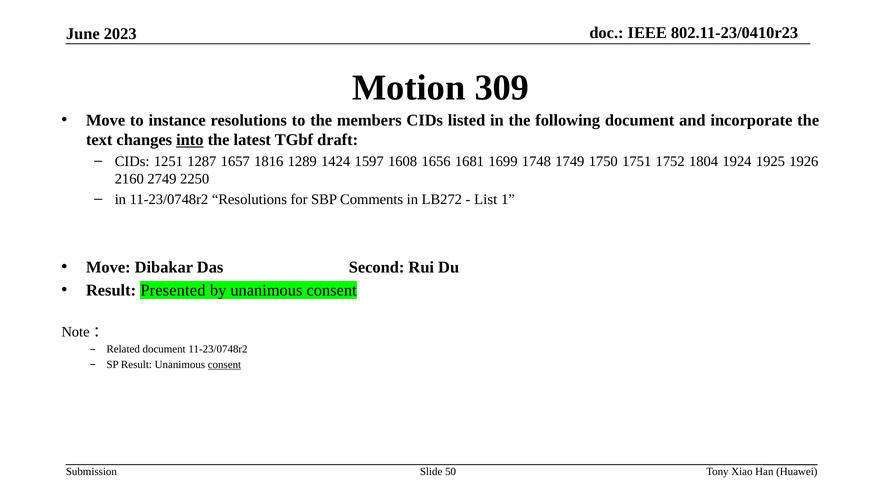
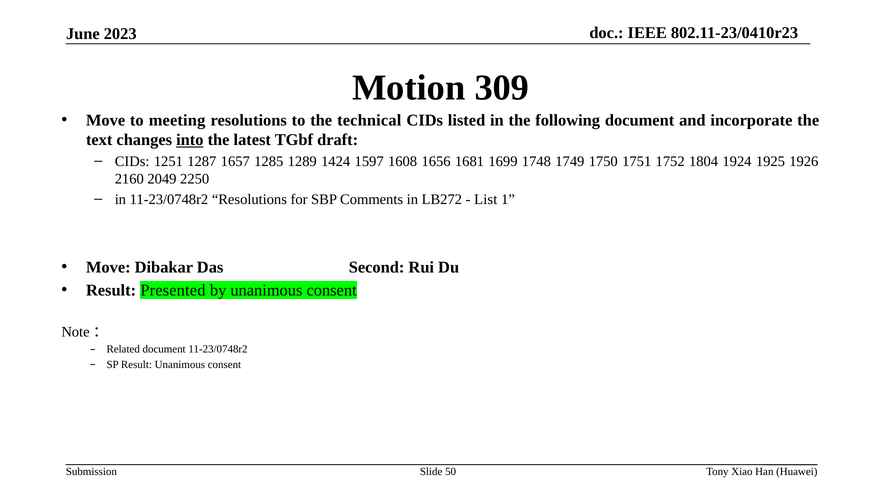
instance: instance -> meeting
members: members -> technical
1816: 1816 -> 1285
2749: 2749 -> 2049
consent at (224, 365) underline: present -> none
